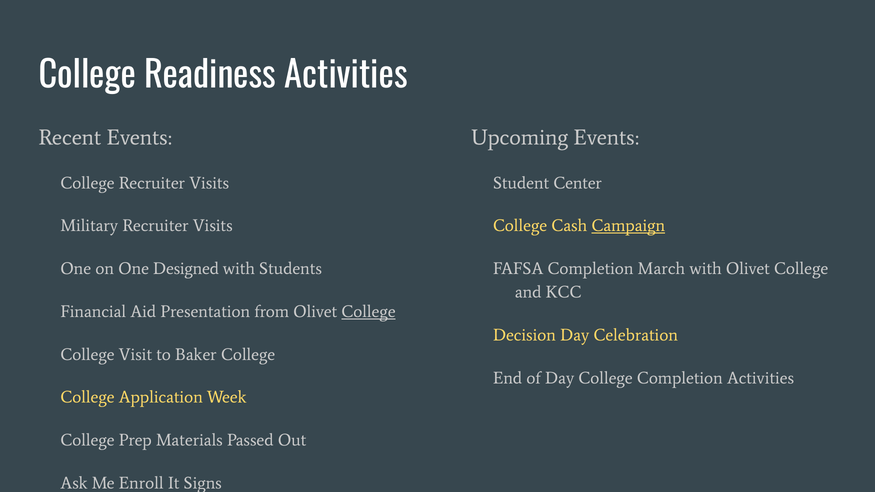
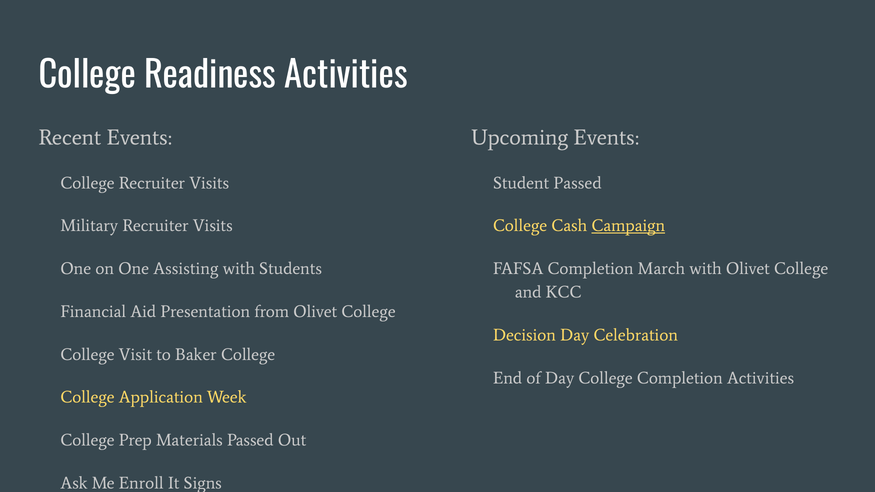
Student Center: Center -> Passed
Designed: Designed -> Assisting
College at (368, 312) underline: present -> none
